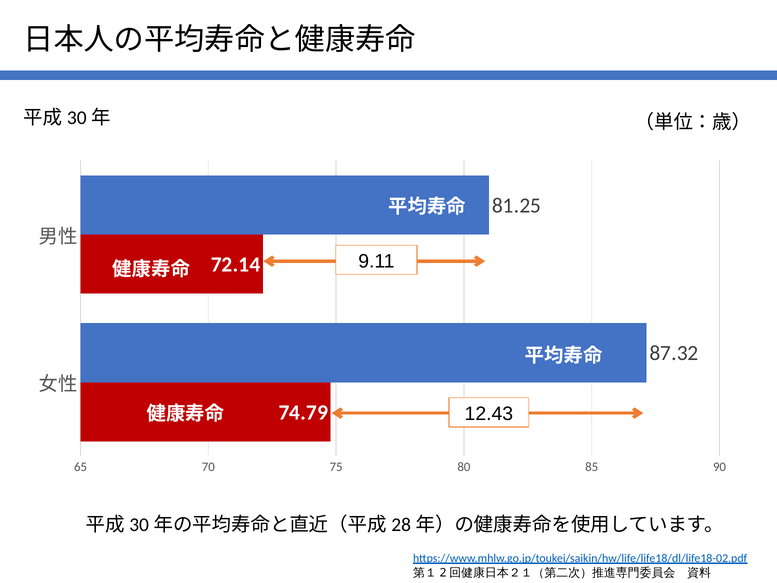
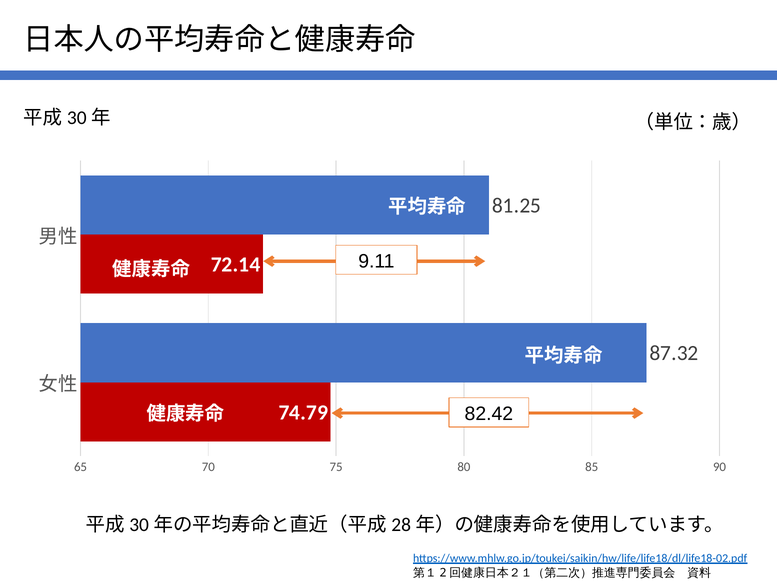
12.43: 12.43 -> 82.42
